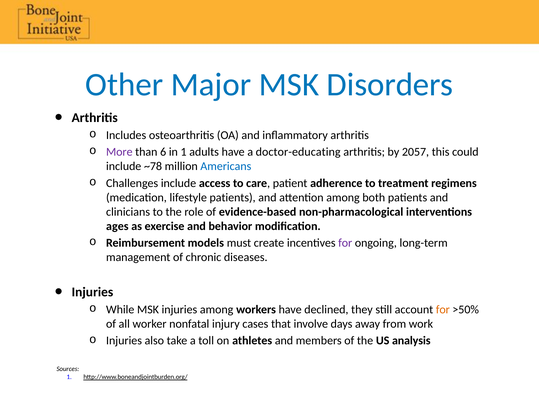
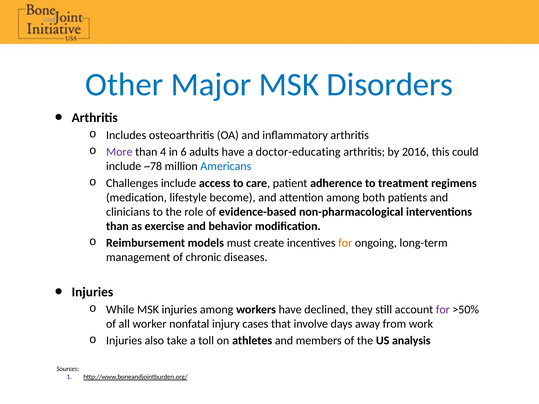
6: 6 -> 4
in 1: 1 -> 6
2057: 2057 -> 2016
lifestyle patients: patients -> become
ages at (117, 226): ages -> than
for at (345, 243) colour: purple -> orange
for at (443, 310) colour: orange -> purple
